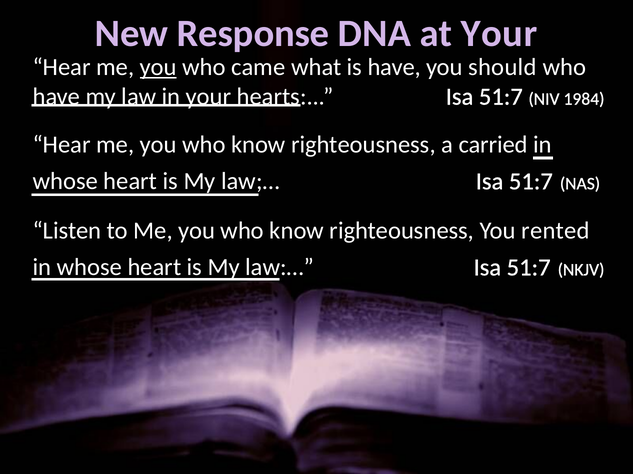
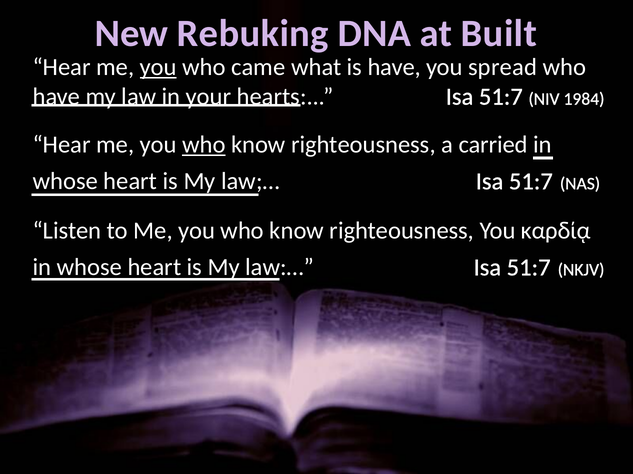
Response: Response -> Rebuking
at Your: Your -> Built
should: should -> spread
who at (204, 145) underline: none -> present
rented: rented -> καρδίᾳ
